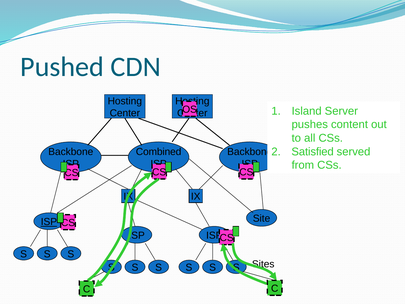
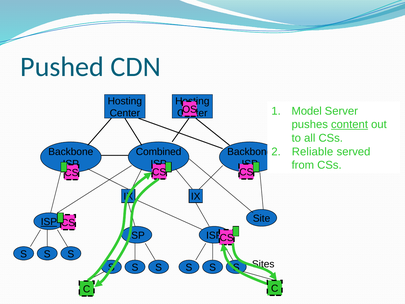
Island: Island -> Model
content underline: none -> present
Satisfied: Satisfied -> Reliable
